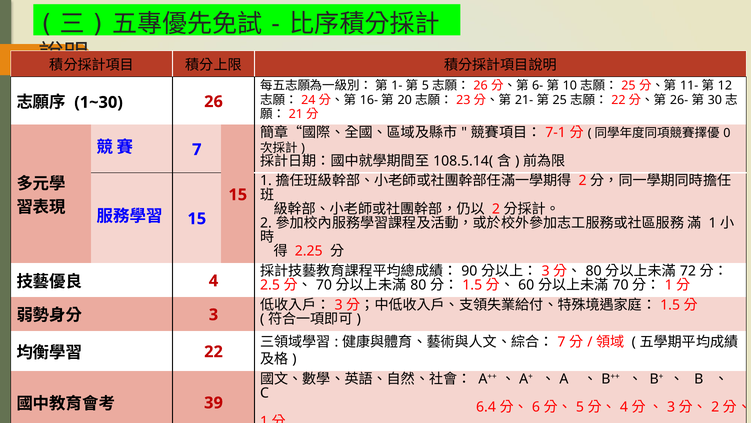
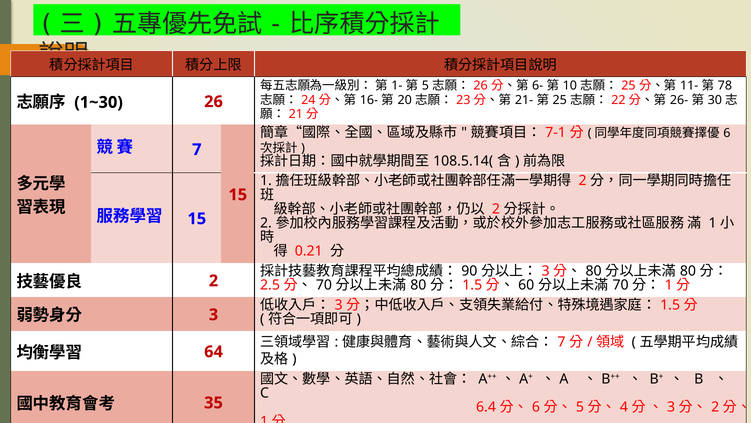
12: 12 -> 78
0 at (727, 133): 0 -> 6
2.25: 2.25 -> 0.21
72 at (688, 271): 72 -> 80
4 at (214, 280): 4 -> 2
22 at (214, 351): 22 -> 64
39: 39 -> 35
